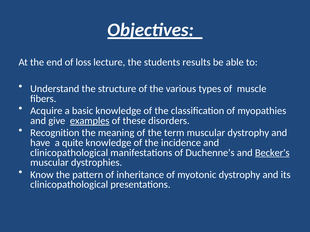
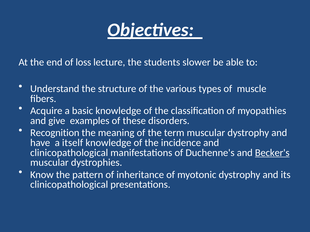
results: results -> slower
examples underline: present -> none
quite: quite -> itself
